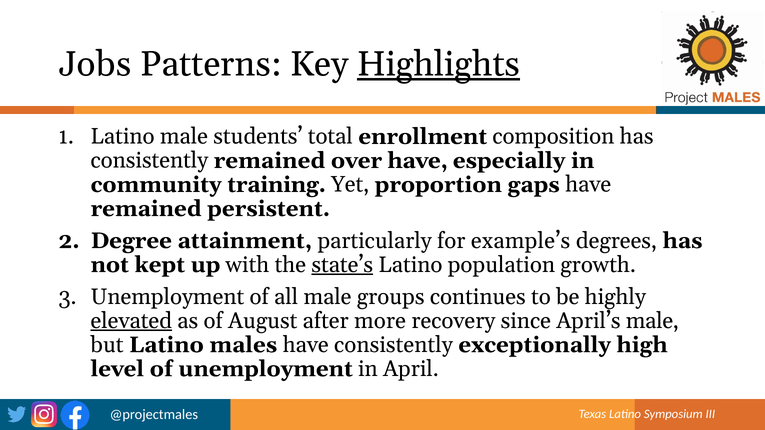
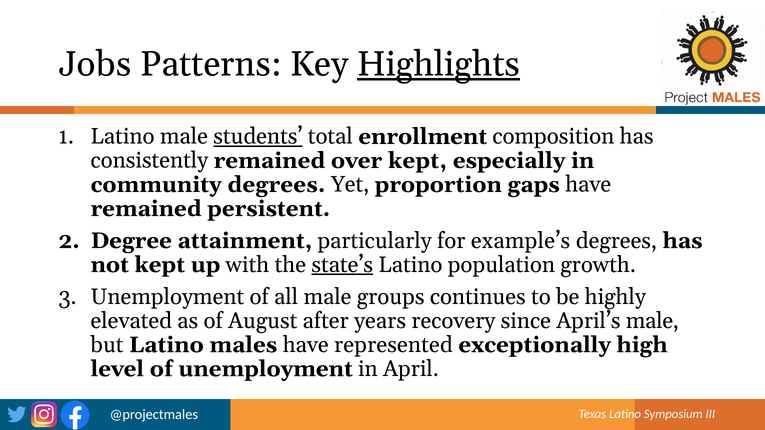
students underline: none -> present
over have: have -> kept
community training: training -> degrees
elevated underline: present -> none
more: more -> years
have consistently: consistently -> represented
